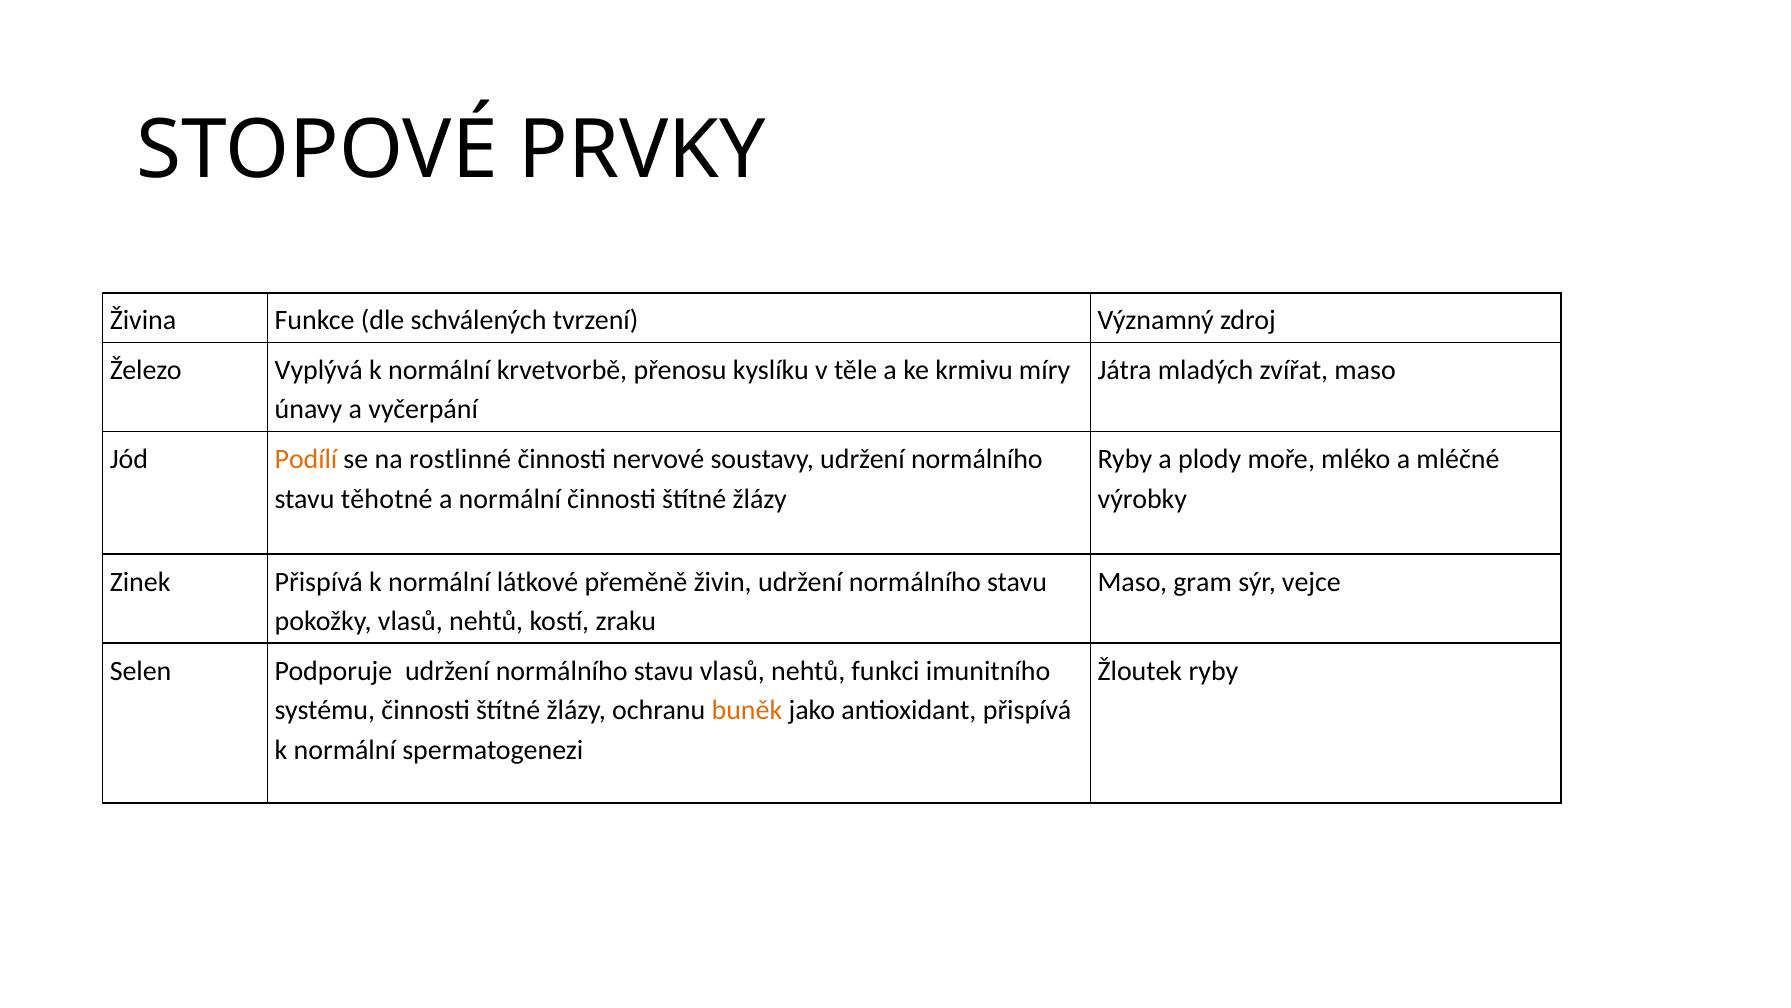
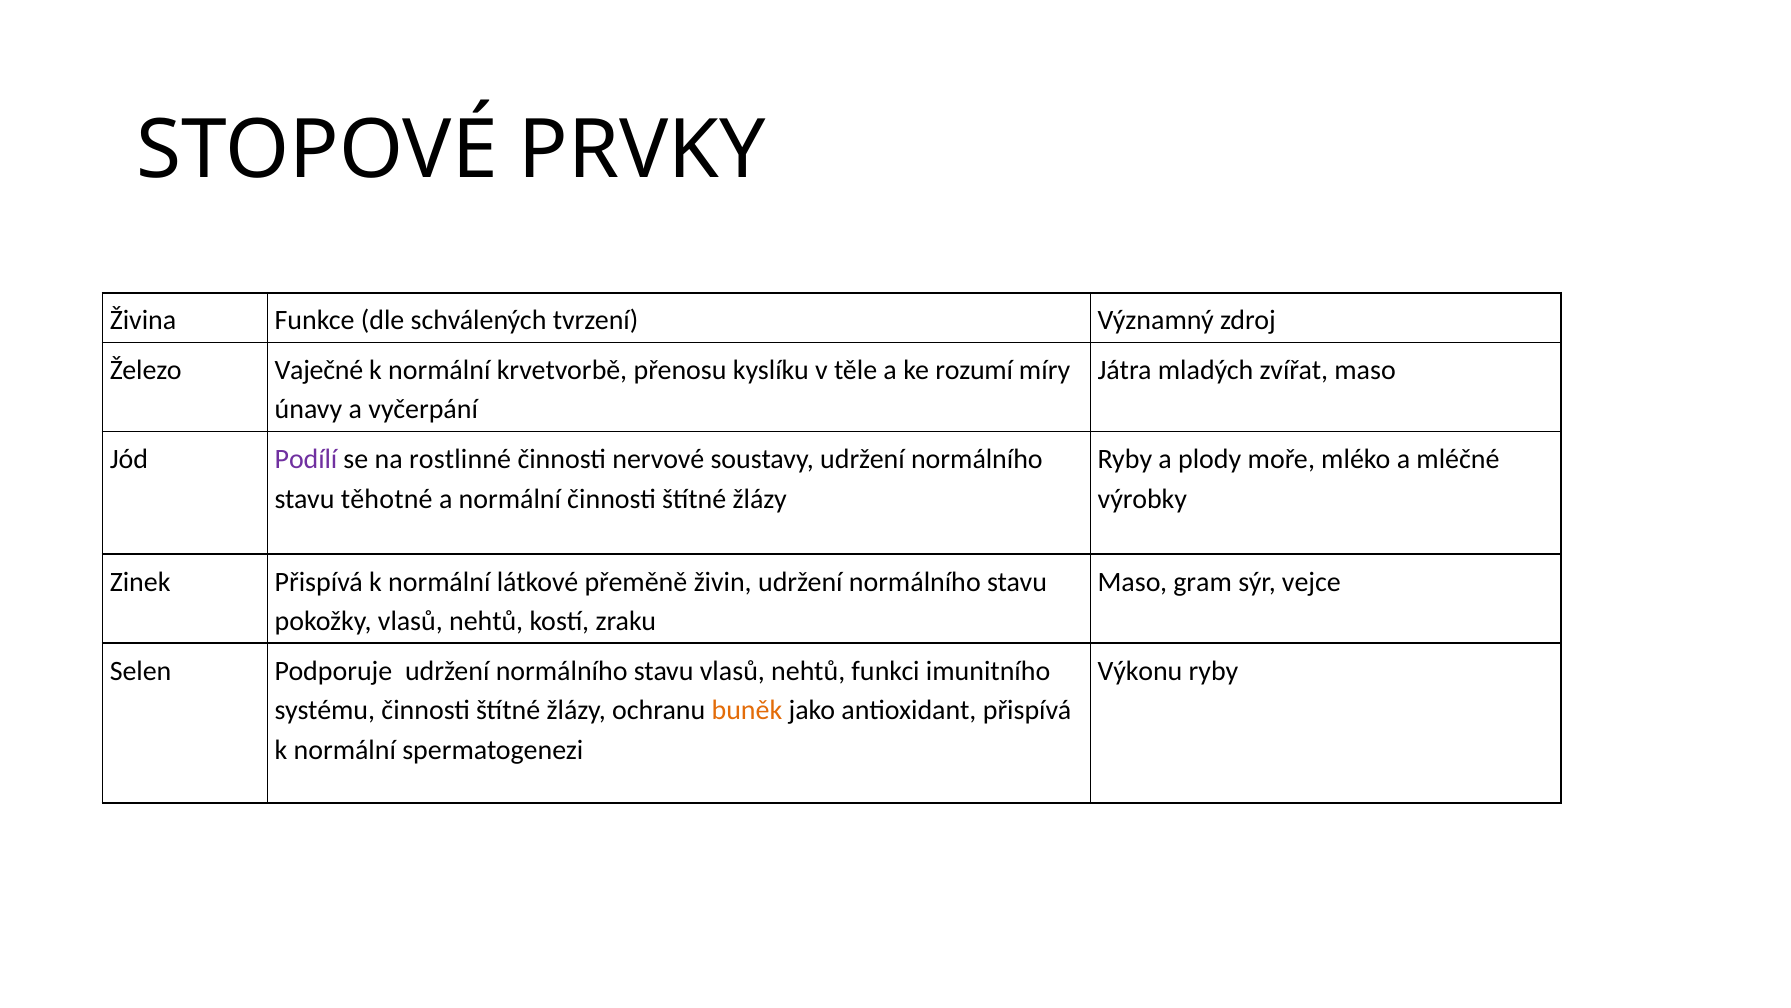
Vyplývá: Vyplývá -> Vaječné
krmivu: krmivu -> rozumí
Podílí colour: orange -> purple
Žloutek: Žloutek -> Výkonu
